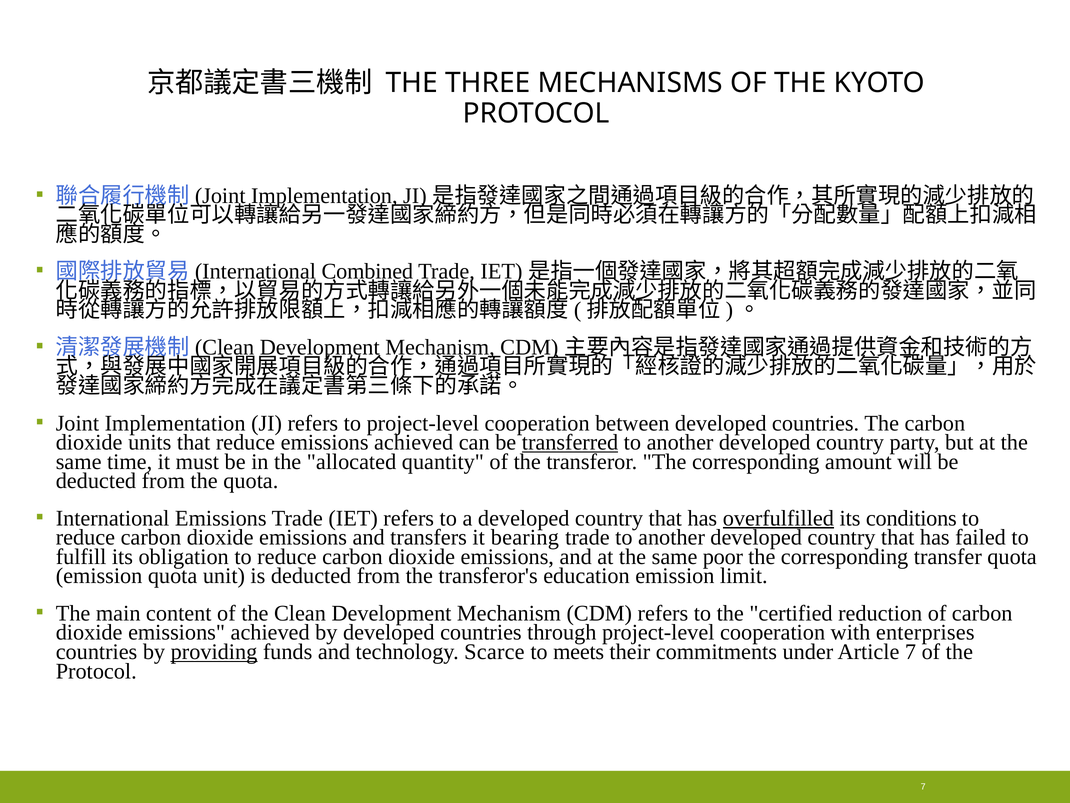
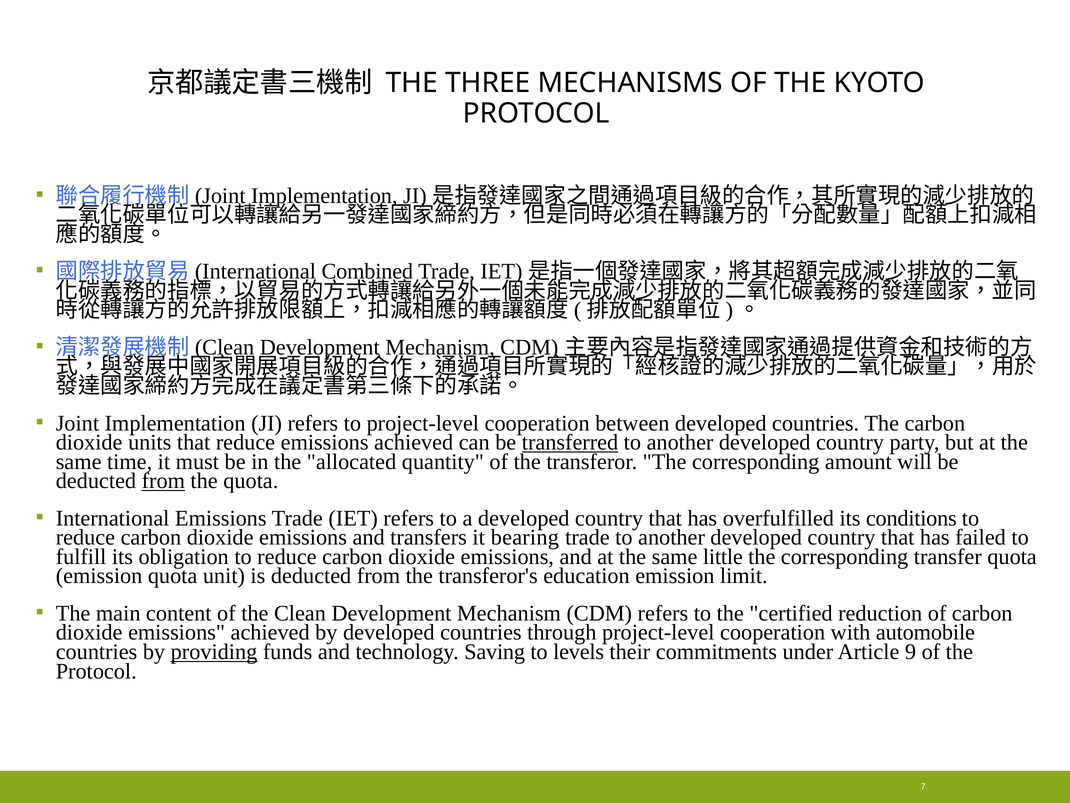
from at (163, 481) underline: none -> present
overfulfilled underline: present -> none
poor: poor -> little
enterprises: enterprises -> automobile
Scarce: Scarce -> Saving
meets: meets -> levels
Article 7: 7 -> 9
